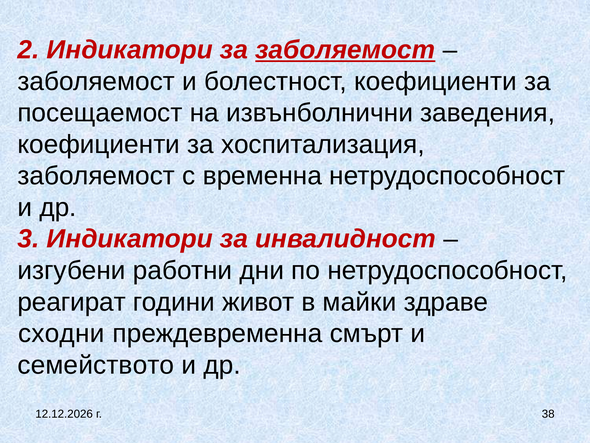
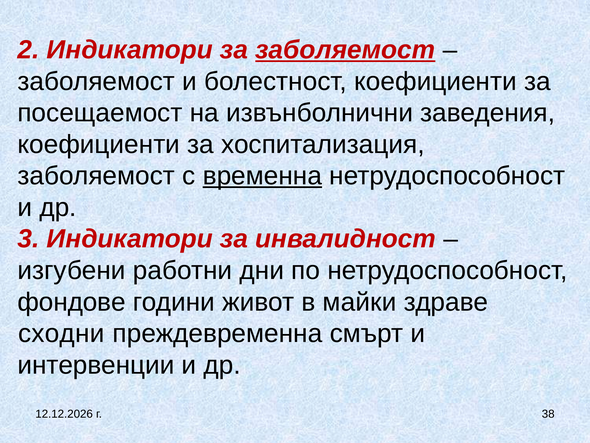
временна underline: none -> present
реагират: реагират -> фондове
семейството: семейството -> интервенции
